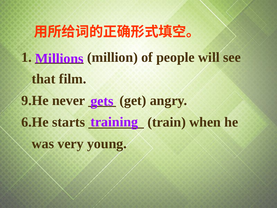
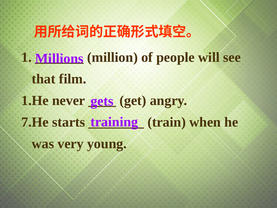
9.He: 9.He -> 1.He
6.He: 6.He -> 7.He
